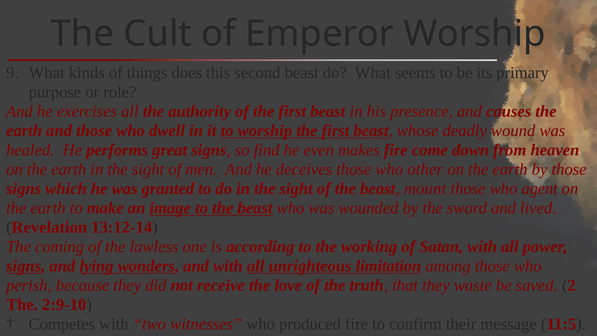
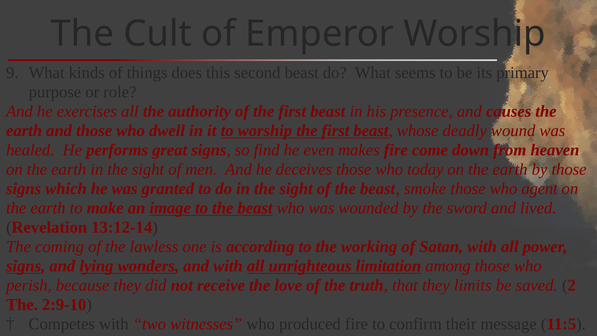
other: other -> today
mount: mount -> smoke
waste: waste -> limits
